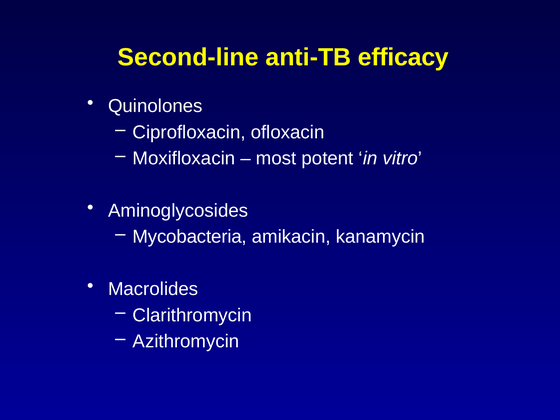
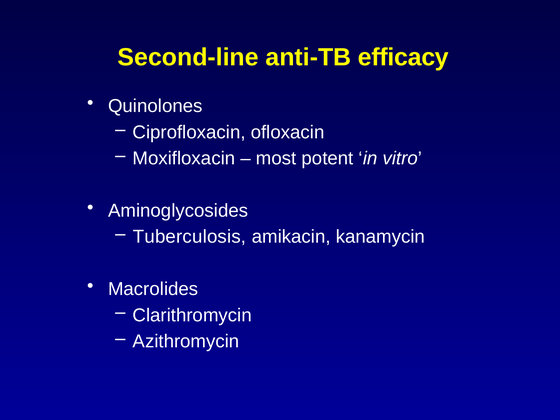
Mycobacteria: Mycobacteria -> Tuberculosis
